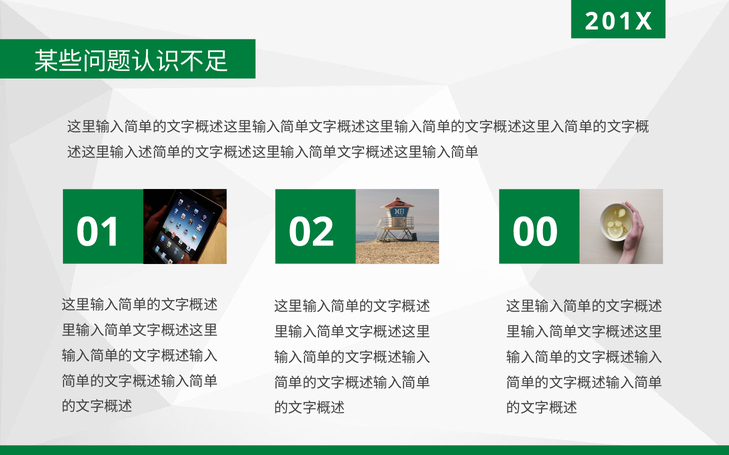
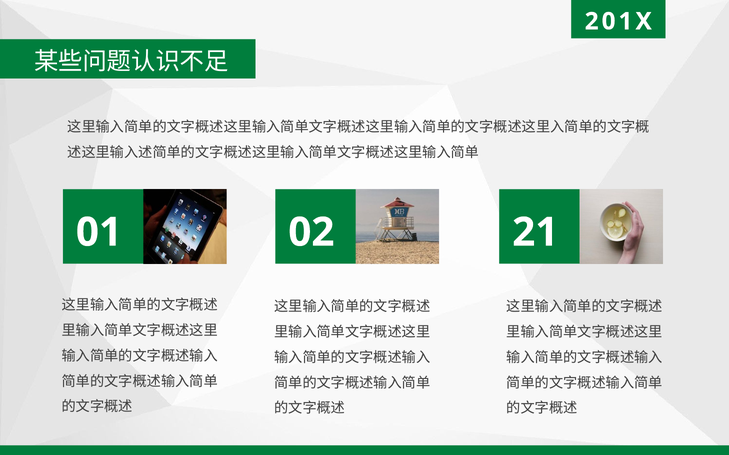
00: 00 -> 21
